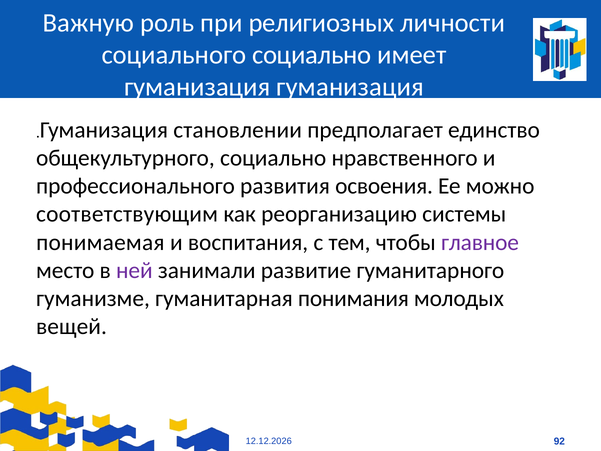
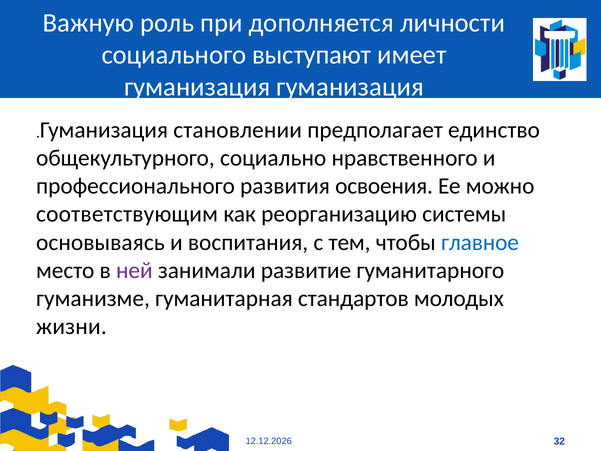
религиозных: религиозных -> дополняется
социального социально: социально -> выступают
понимаемая: понимаемая -> основываясь
главное colour: purple -> blue
понимания: понимания -> стандартов
вещей: вещей -> жизни
92: 92 -> 32
